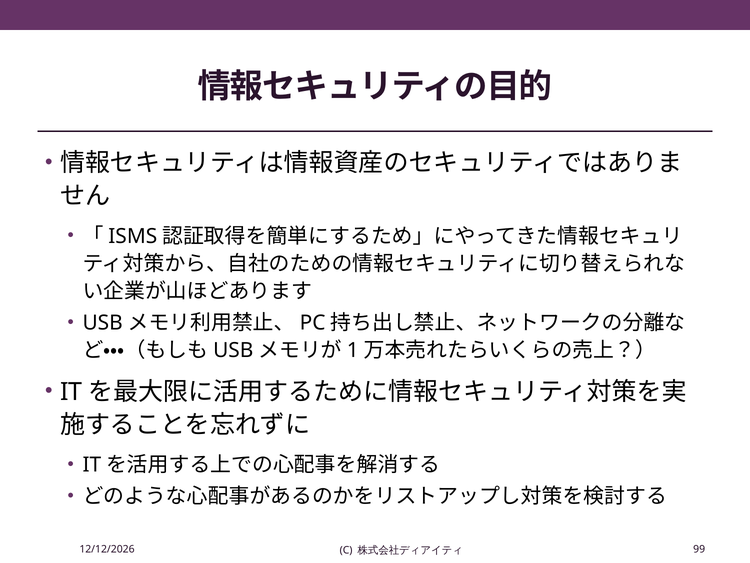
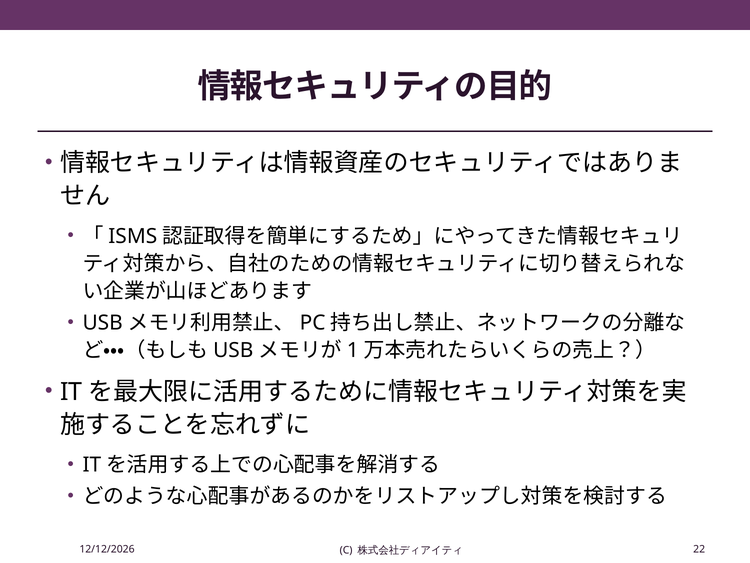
99: 99 -> 22
